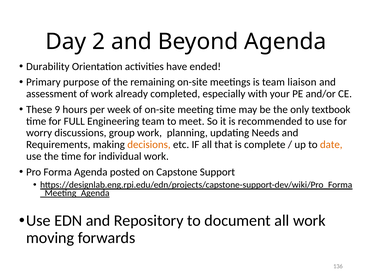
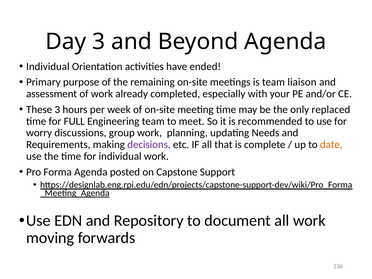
Day 2: 2 -> 3
Durability at (48, 67): Durability -> Individual
These 9: 9 -> 3
textbook: textbook -> replaced
decisions colour: orange -> purple
